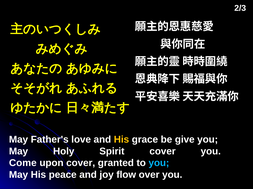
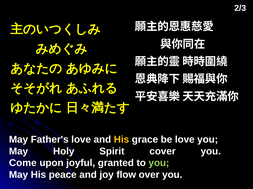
be give: give -> love
upon cover: cover -> joyful
you at (159, 164) colour: light blue -> light green
